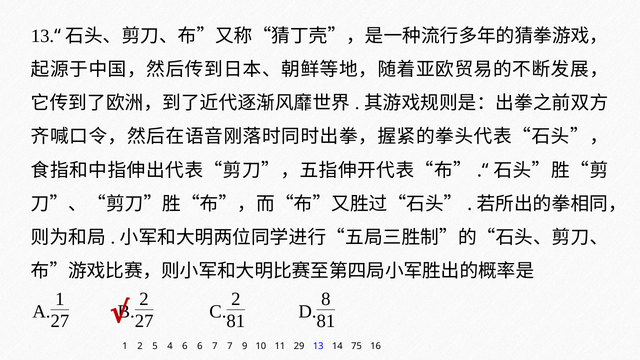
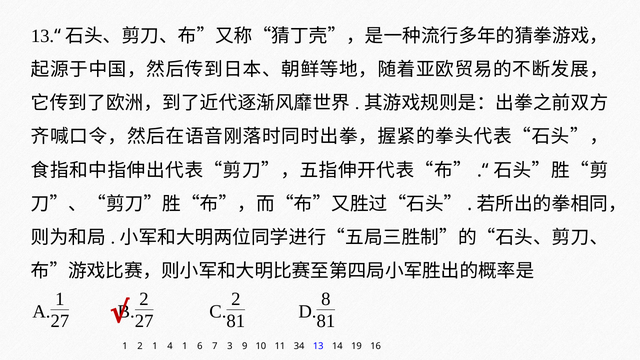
2 5: 5 -> 1
4 6: 6 -> 1
7 7: 7 -> 3
29: 29 -> 34
75: 75 -> 19
